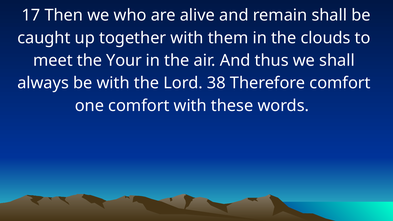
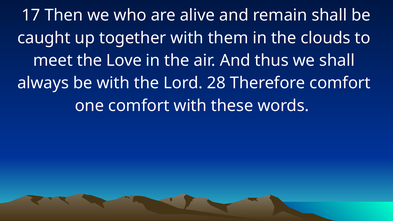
Your: Your -> Love
38: 38 -> 28
